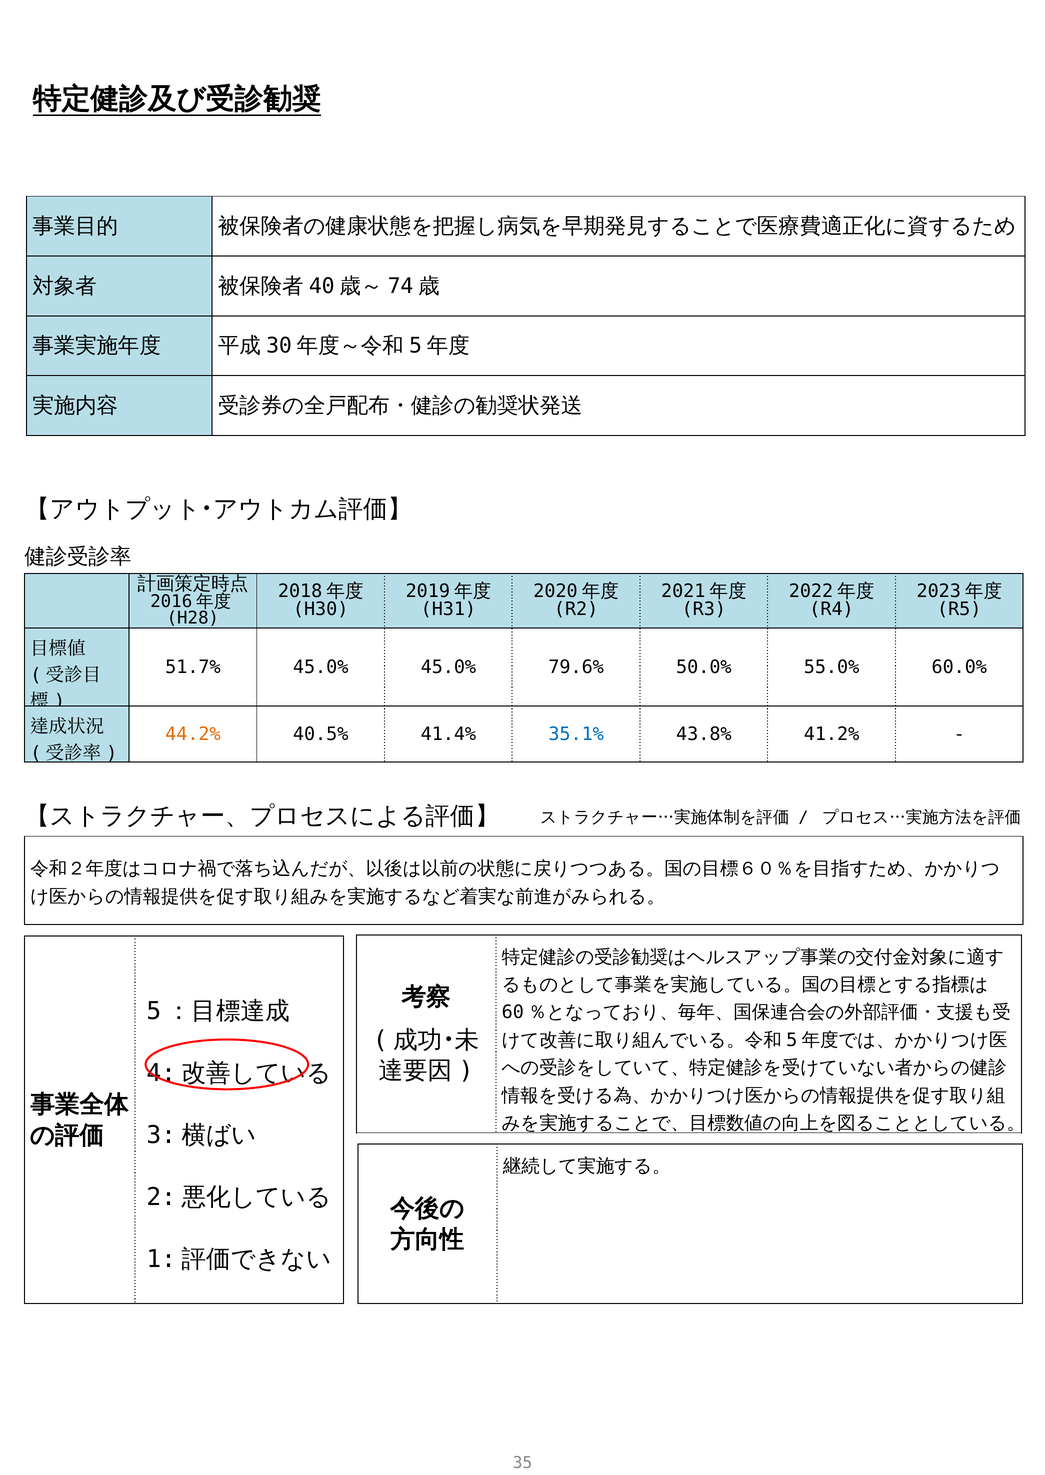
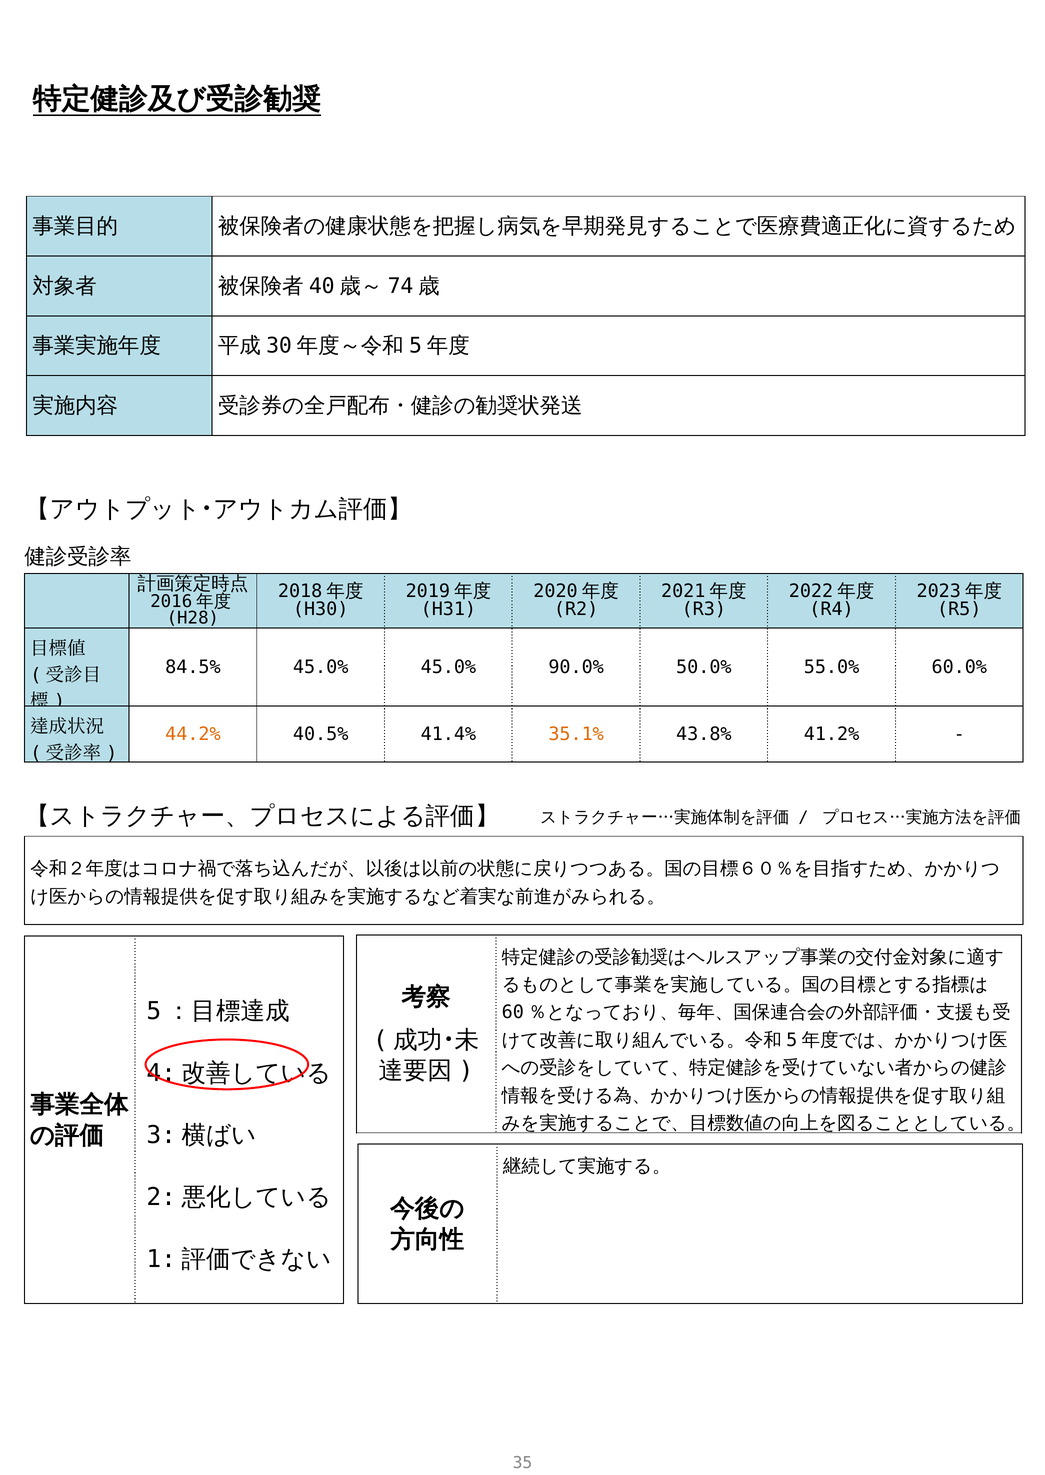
51.7%: 51.7% -> 84.5%
79.6%: 79.6% -> 90.0%
35.1% colour: blue -> orange
